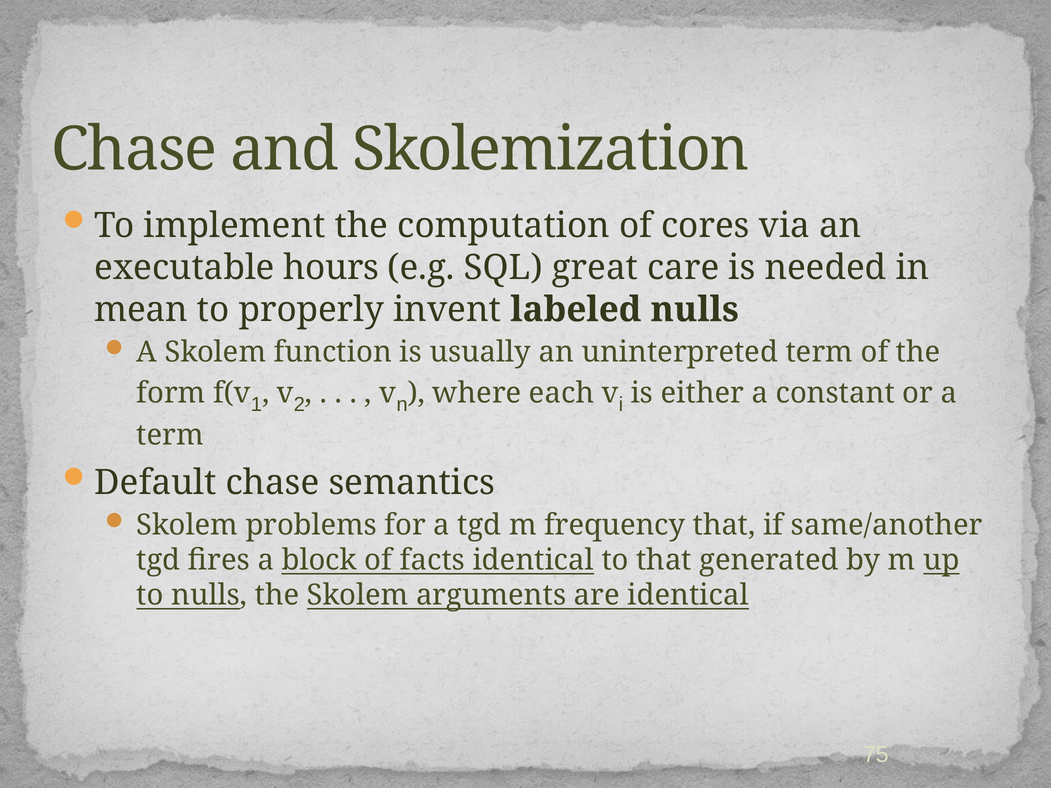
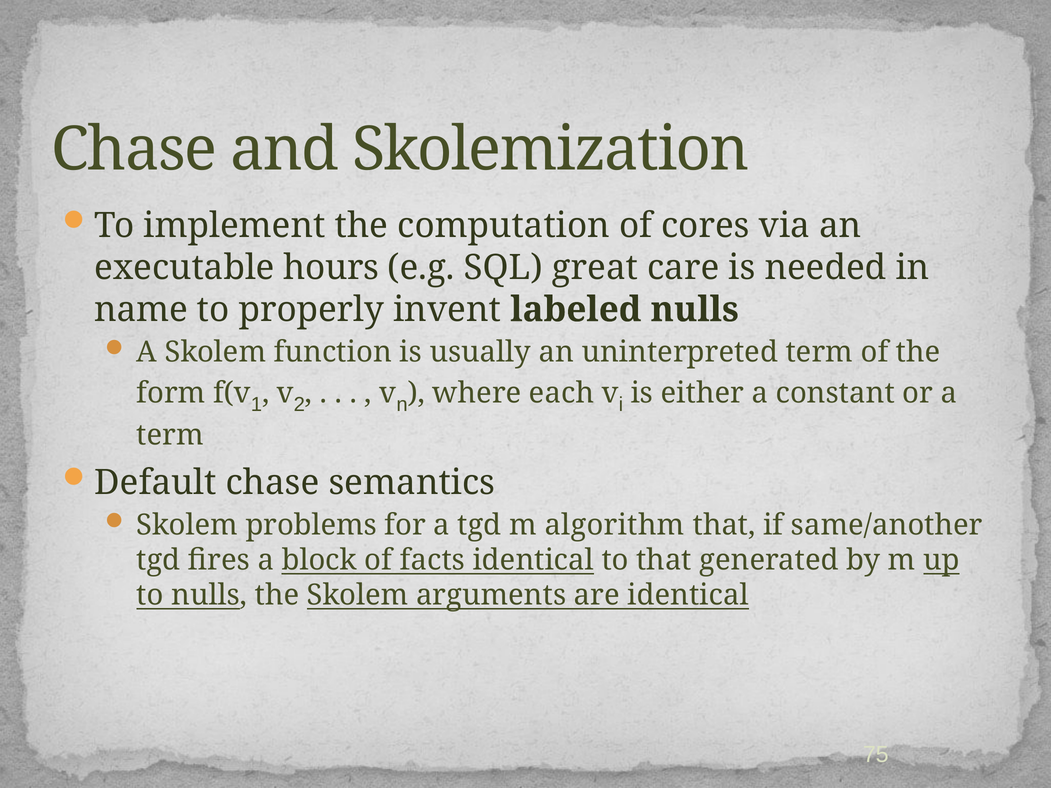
mean: mean -> name
frequency: frequency -> algorithm
